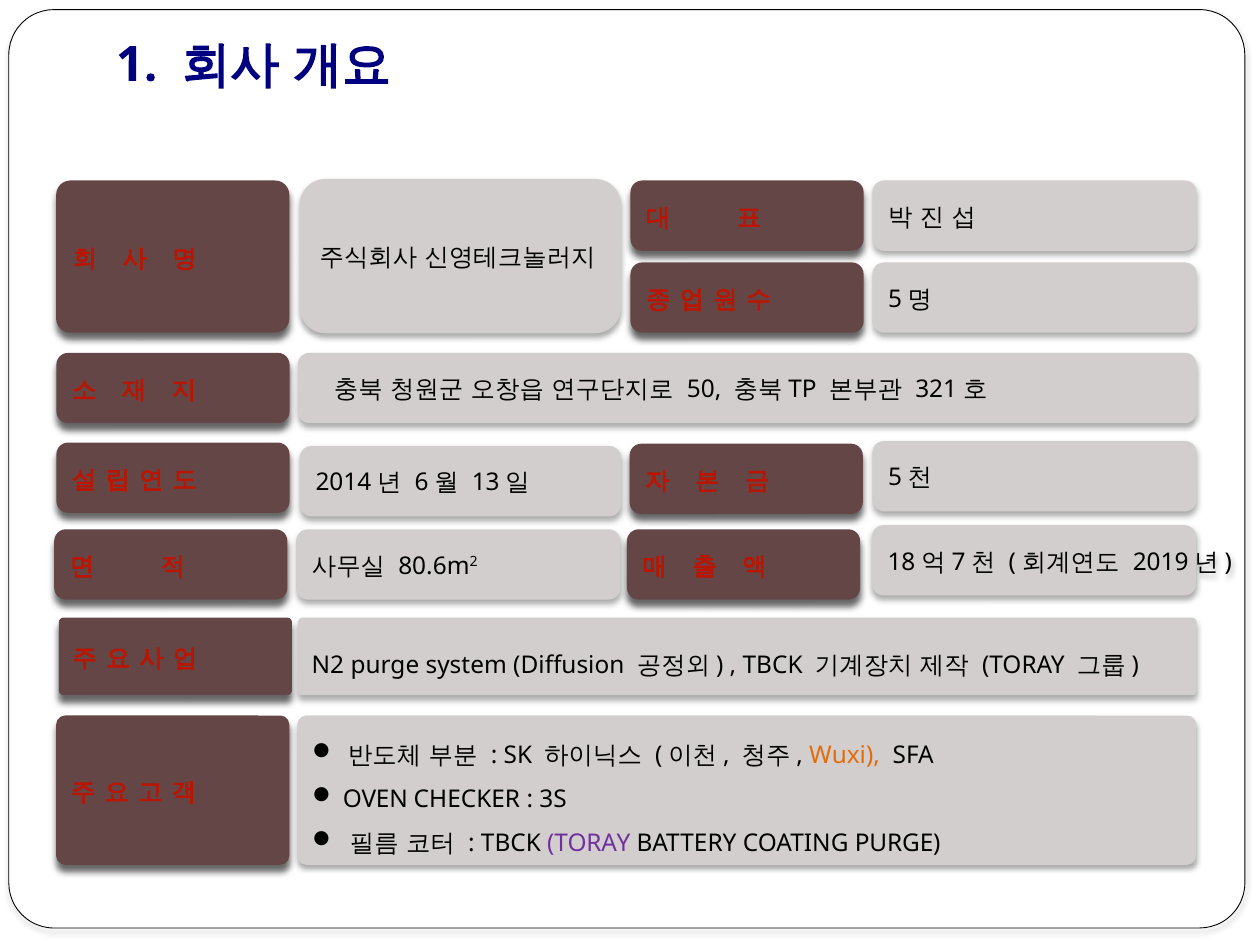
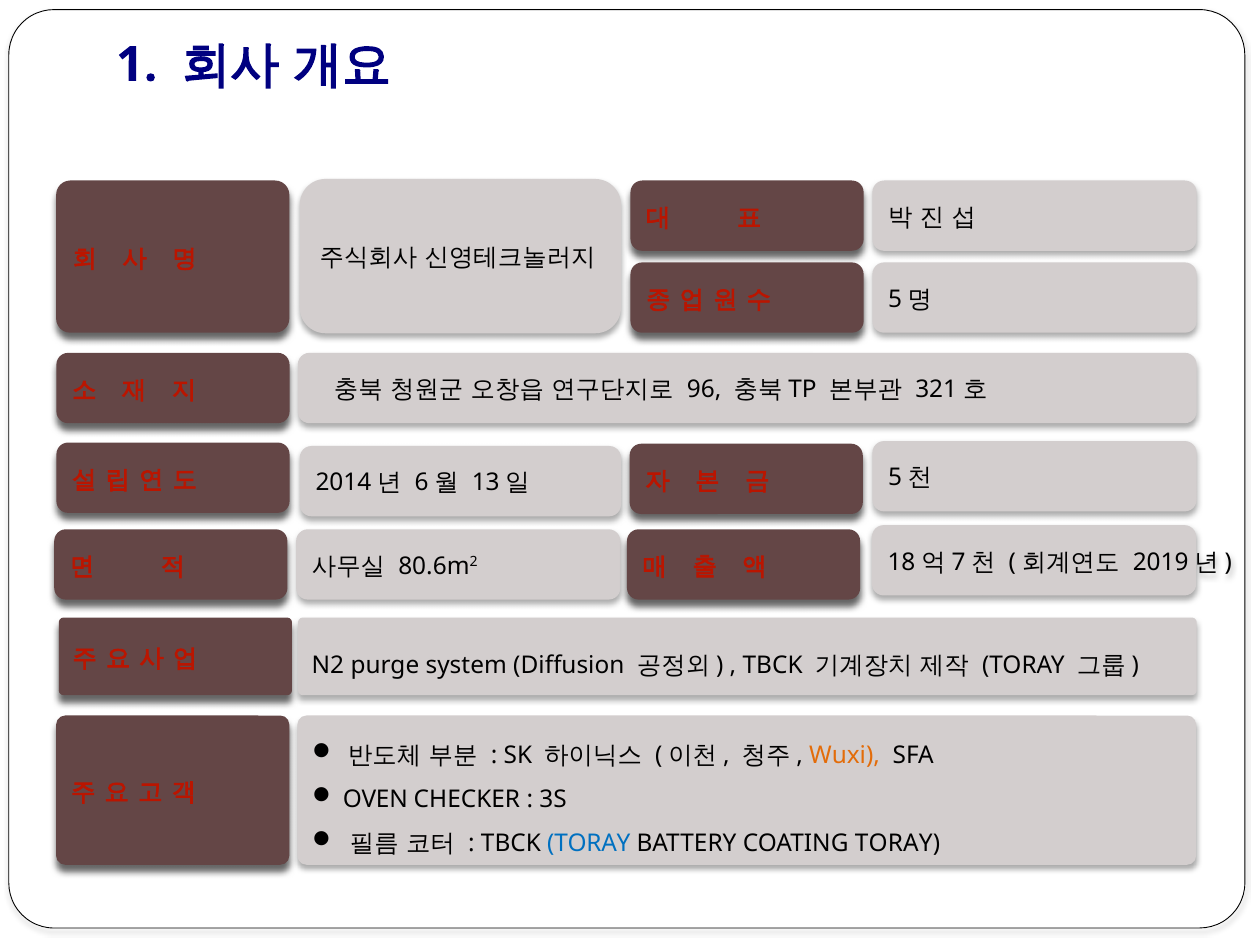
50: 50 -> 96
TORAY at (589, 843) colour: purple -> blue
COATING PURGE: PURGE -> TORAY
